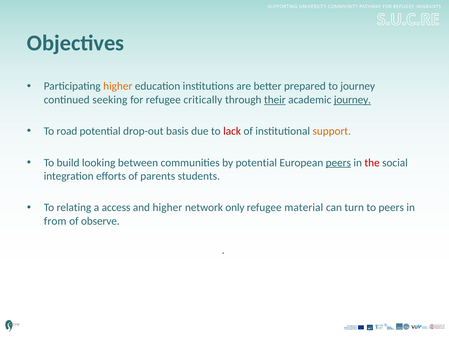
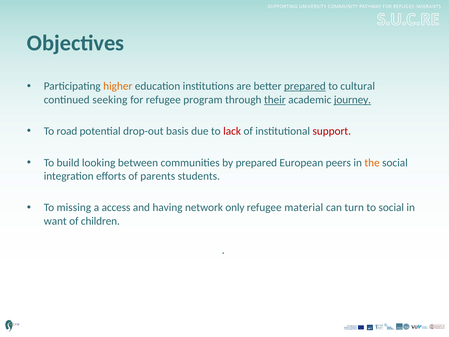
prepared at (305, 86) underline: none -> present
to journey: journey -> cultural
critically: critically -> program
support colour: orange -> red
by potential: potential -> prepared
peers at (338, 163) underline: present -> none
the colour: red -> orange
relating: relating -> missing
and higher: higher -> having
to peers: peers -> social
from: from -> want
observe: observe -> children
